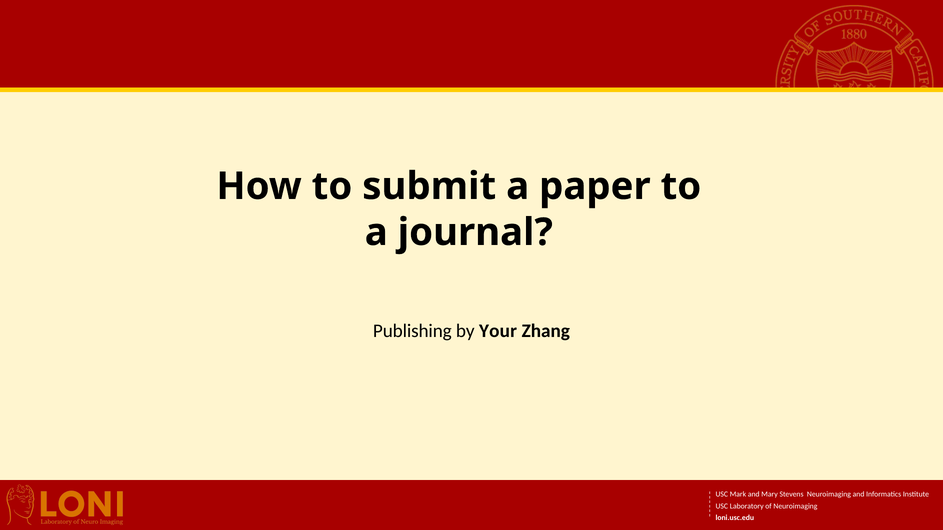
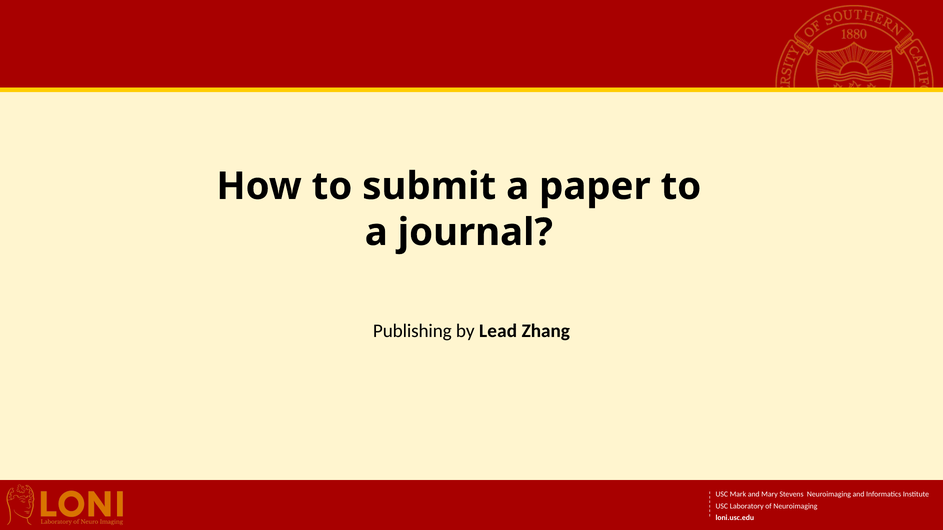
Your: Your -> Lead
